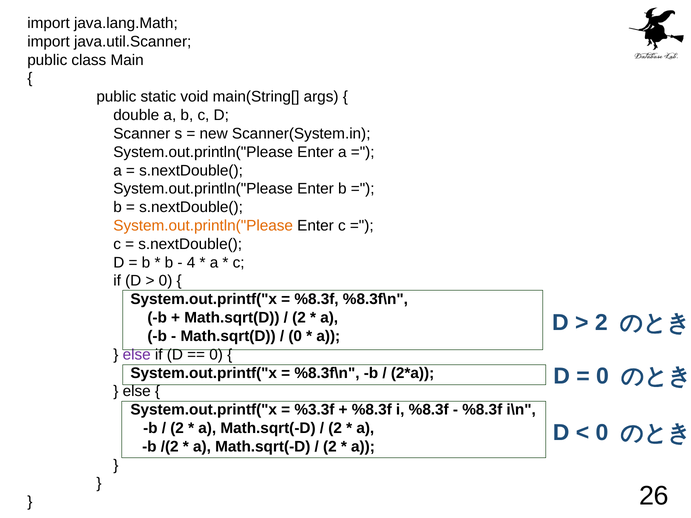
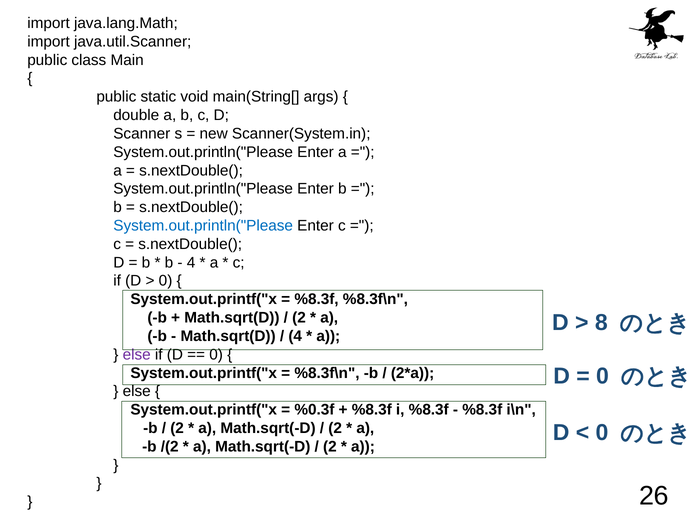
System.out.println("Please at (203, 226) colour: orange -> blue
2 at (601, 323): 2 -> 8
0 at (295, 336): 0 -> 4
%3.3f: %3.3f -> %0.3f
